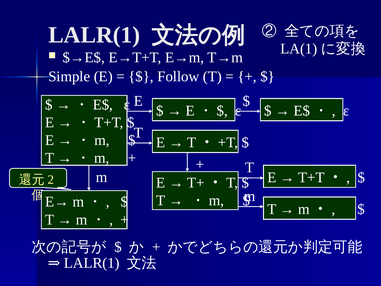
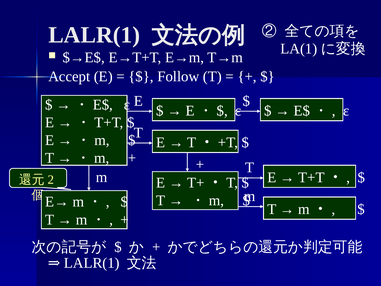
Simple: Simple -> Accept
